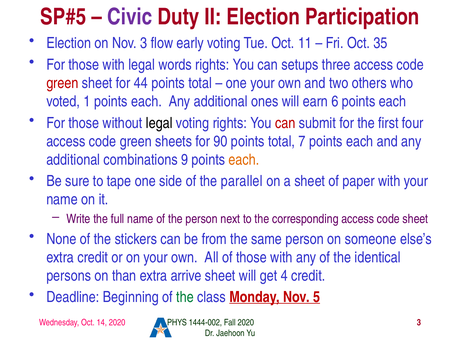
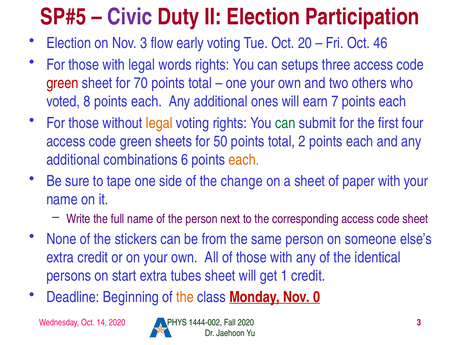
11: 11 -> 20
35: 35 -> 46
44: 44 -> 70
1: 1 -> 8
6: 6 -> 7
legal at (159, 123) colour: black -> orange
can at (285, 123) colour: red -> green
90: 90 -> 50
7: 7 -> 2
9: 9 -> 6
parallel: parallel -> change
than: than -> start
arrive: arrive -> tubes
4: 4 -> 1
the at (185, 297) colour: green -> orange
5: 5 -> 0
